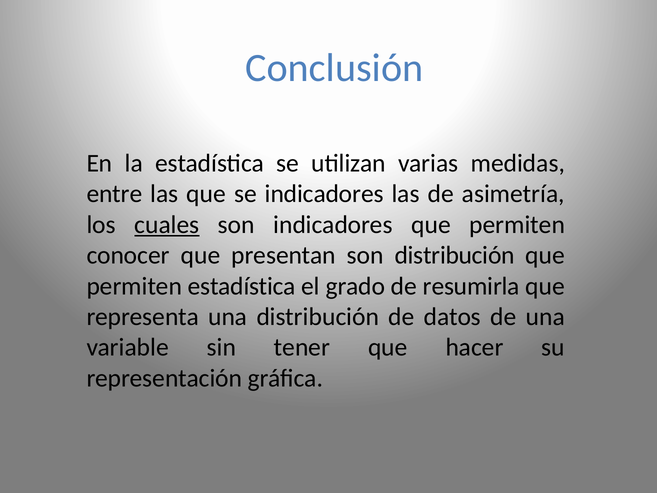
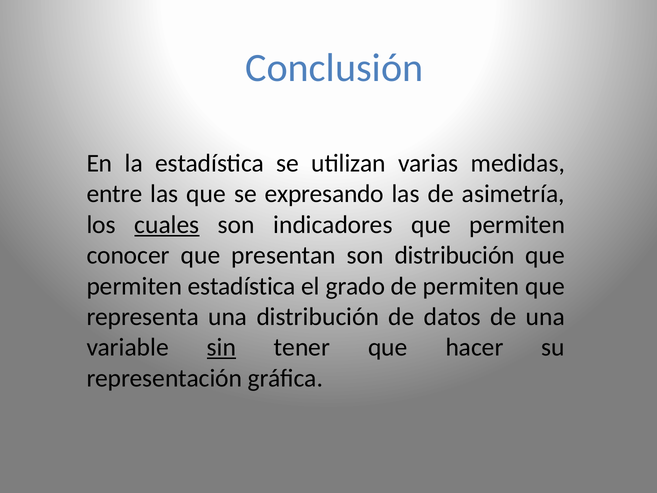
se indicadores: indicadores -> expresando
de resumirla: resumirla -> permiten
sin underline: none -> present
